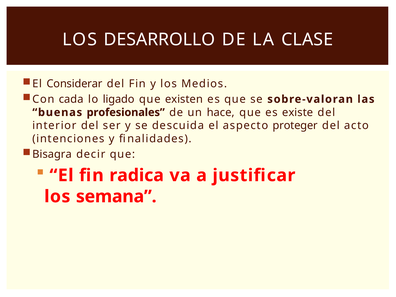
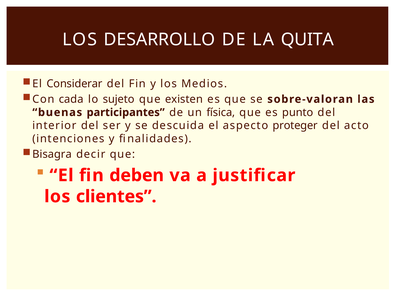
CLASE: CLASE -> QUITA
ligado: ligado -> sujeto
profesionales: profesionales -> participantes
hace: hace -> física
existe: existe -> punto
radica: radica -> deben
semana: semana -> clientes
